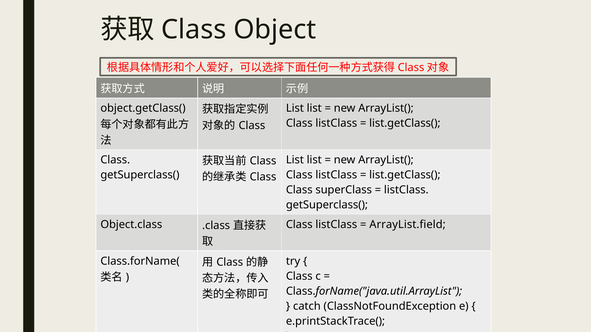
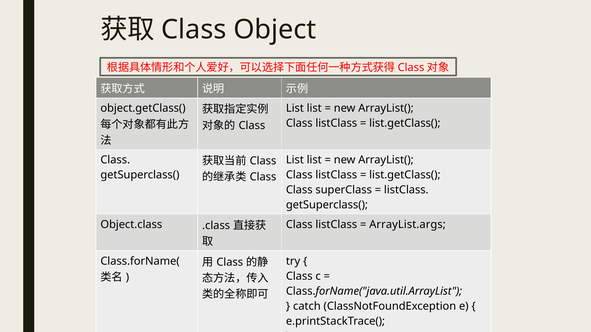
ArrayList.field: ArrayList.field -> ArrayList.args
